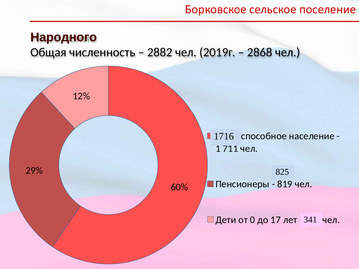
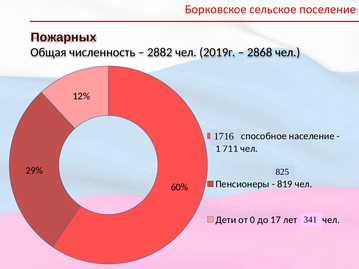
Народного: Народного -> Пожарных
